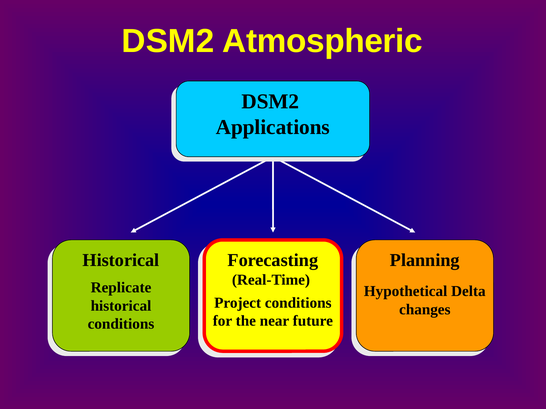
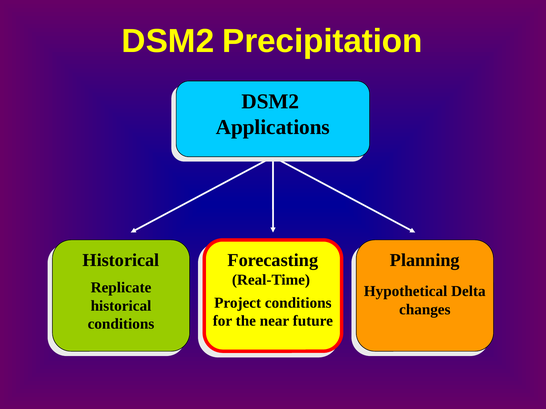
Atmospheric: Atmospheric -> Precipitation
